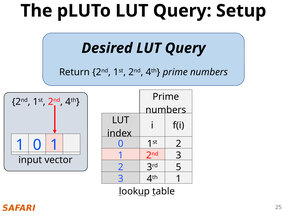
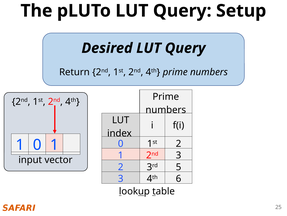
4th 1: 1 -> 6
